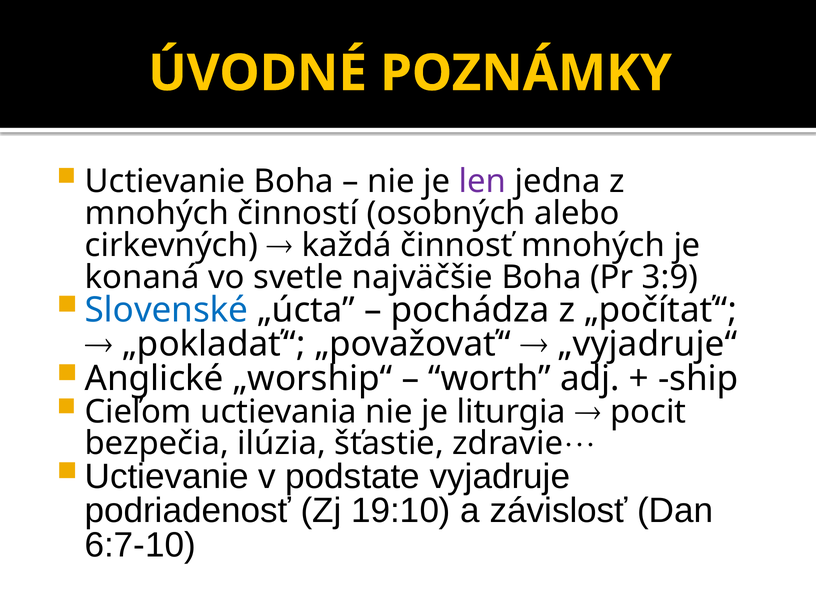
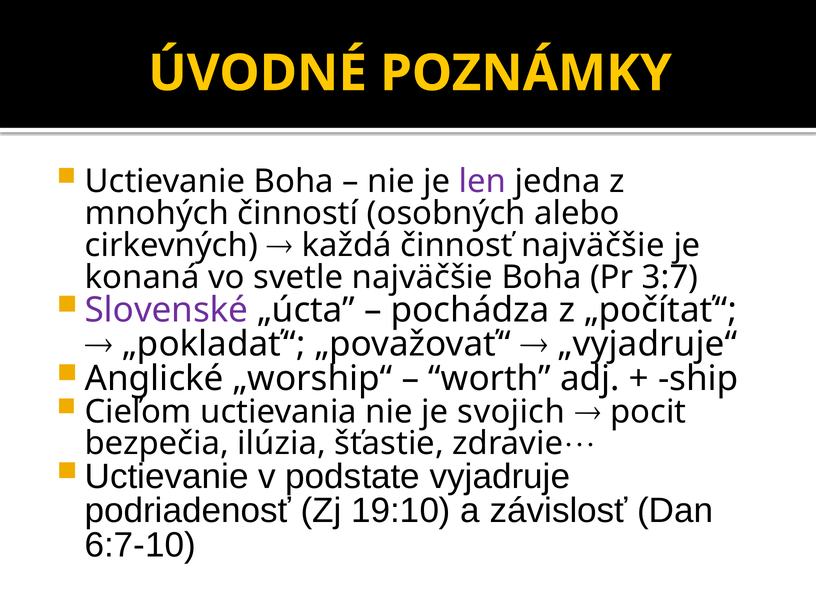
činnosť mnohých: mnohých -> najväčšie
3:9: 3:9 -> 3:7
Slovenské colour: blue -> purple
liturgia: liturgia -> svojich
